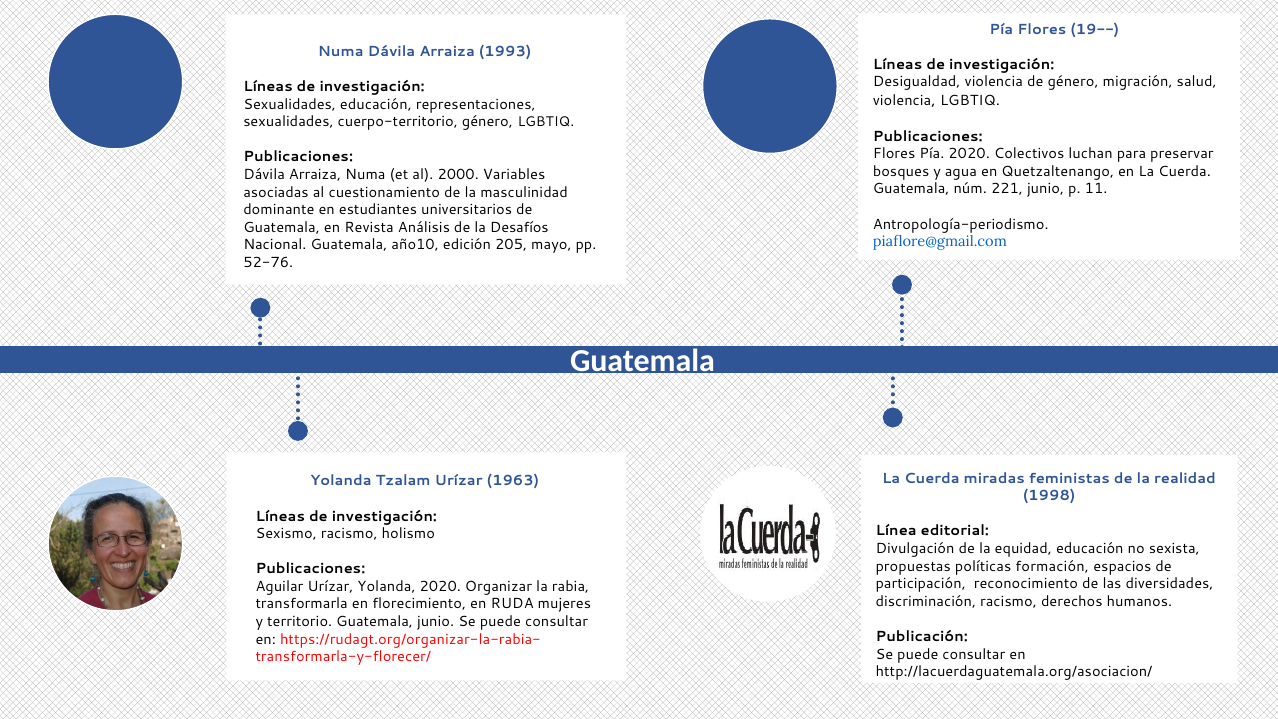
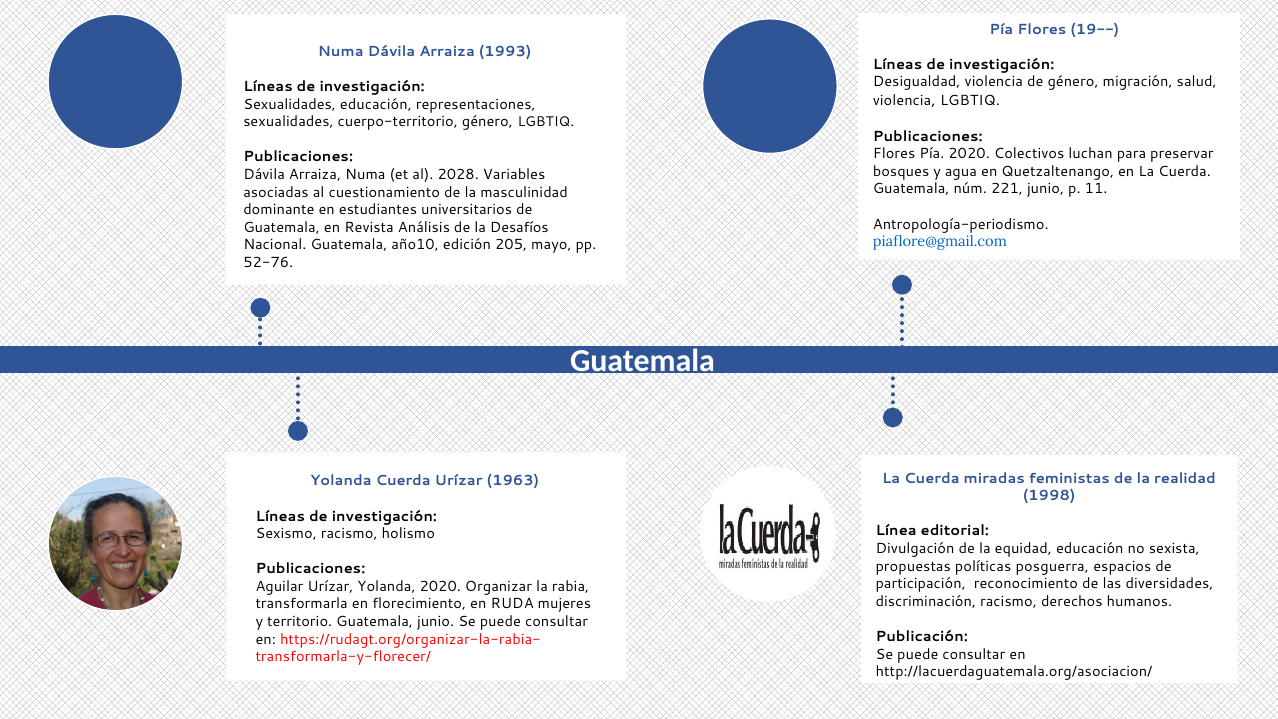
2000: 2000 -> 2028
Yolanda Tzalam: Tzalam -> Cuerda
formación: formación -> posguerra
